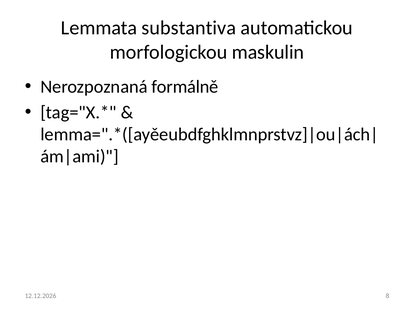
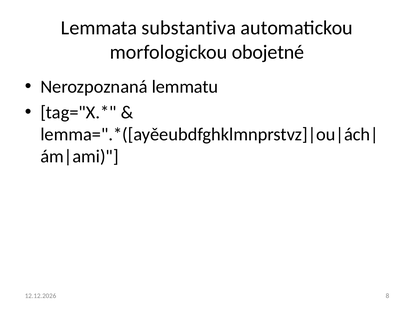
maskulin: maskulin -> obojetné
formálně: formálně -> lemmatu
